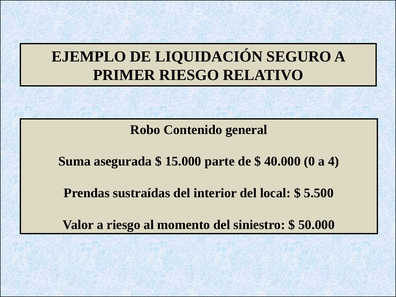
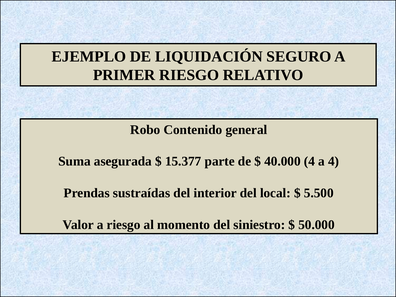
15.000: 15.000 -> 15.377
40.000 0: 0 -> 4
